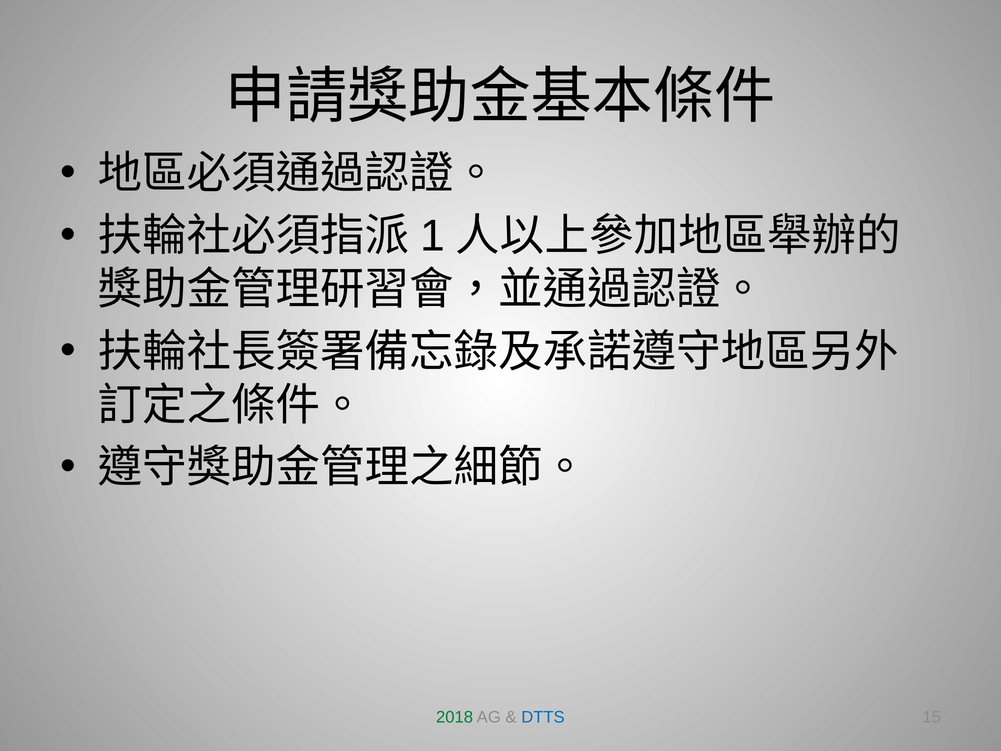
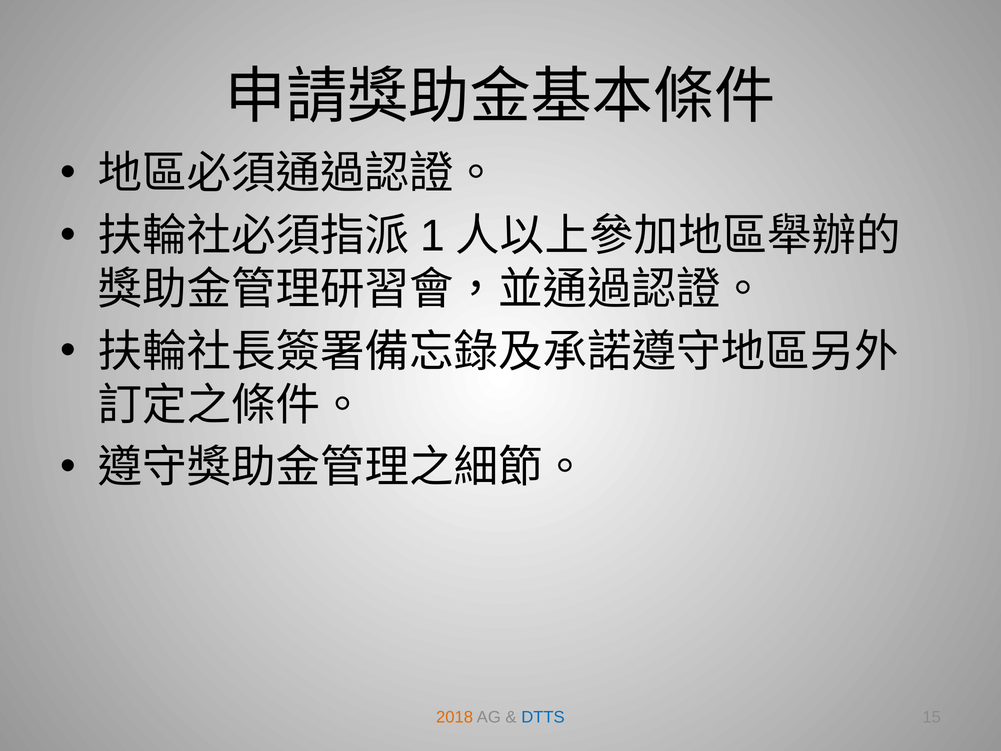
2018 colour: green -> orange
